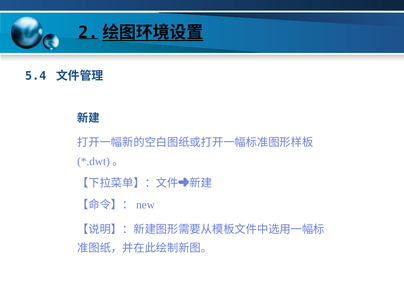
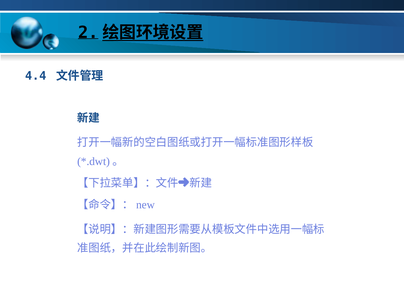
5.4: 5.4 -> 4.4
